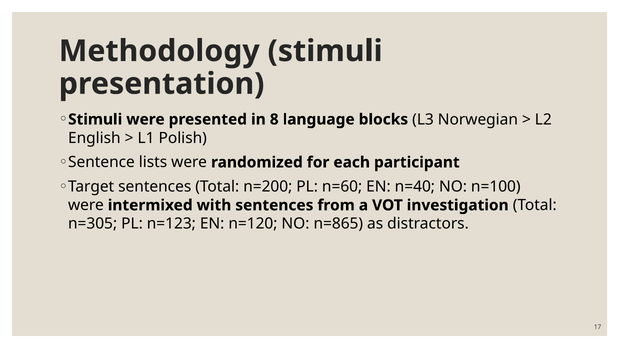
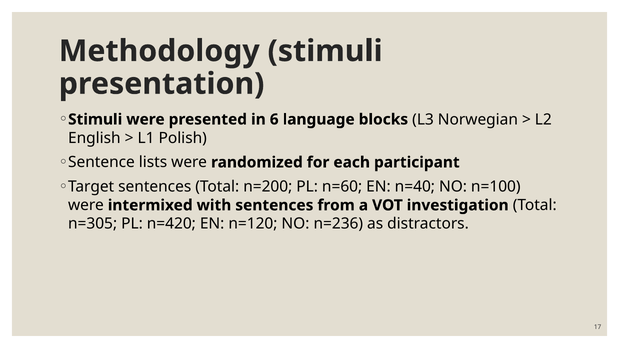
8: 8 -> 6
n=123: n=123 -> n=420
n=865: n=865 -> n=236
